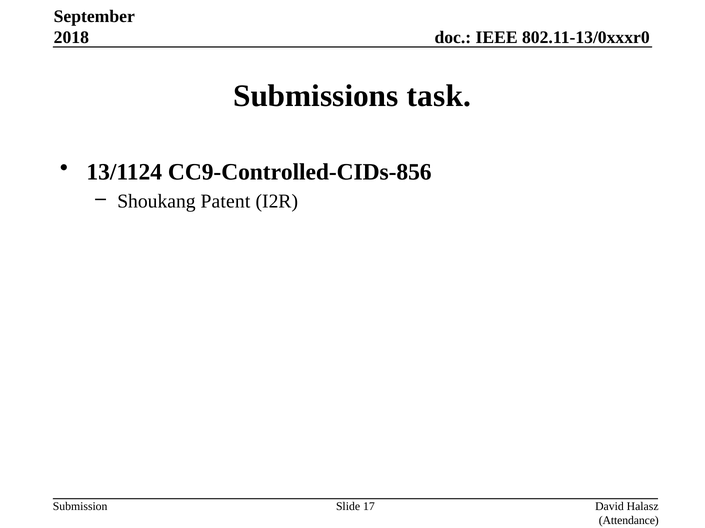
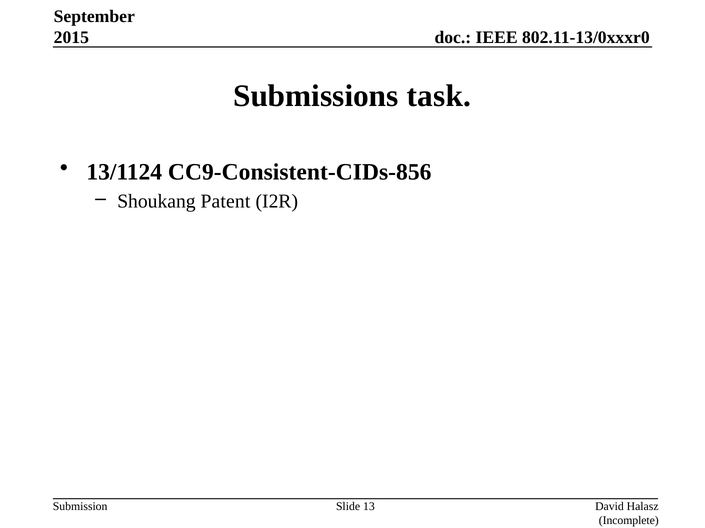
2018: 2018 -> 2015
CC9-Controlled-CIDs-856: CC9-Controlled-CIDs-856 -> CC9-Consistent-CIDs-856
17: 17 -> 13
Attendance: Attendance -> Incomplete
